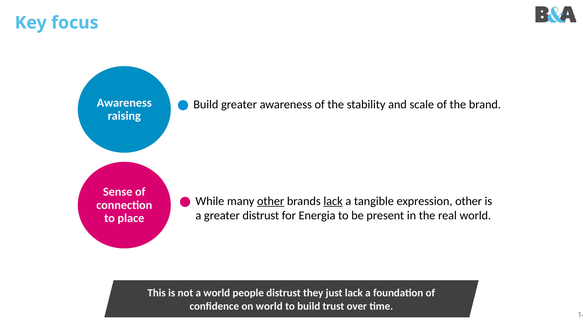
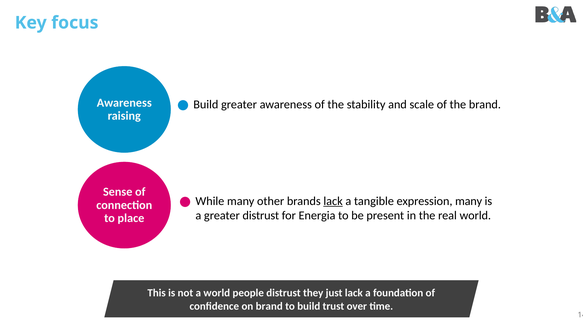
other at (271, 201) underline: present -> none
expression other: other -> many
on world: world -> brand
